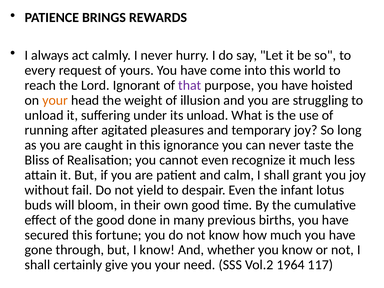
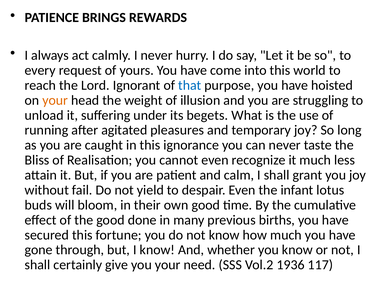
that colour: purple -> blue
its unload: unload -> begets
1964: 1964 -> 1936
